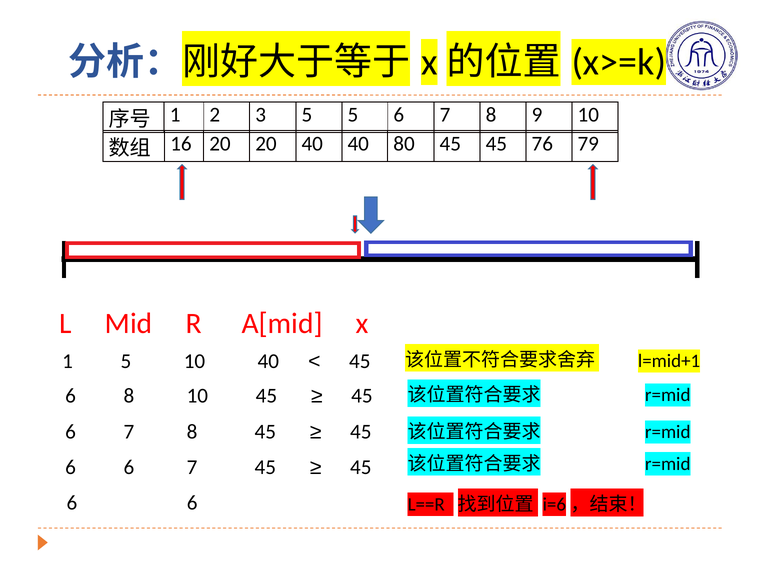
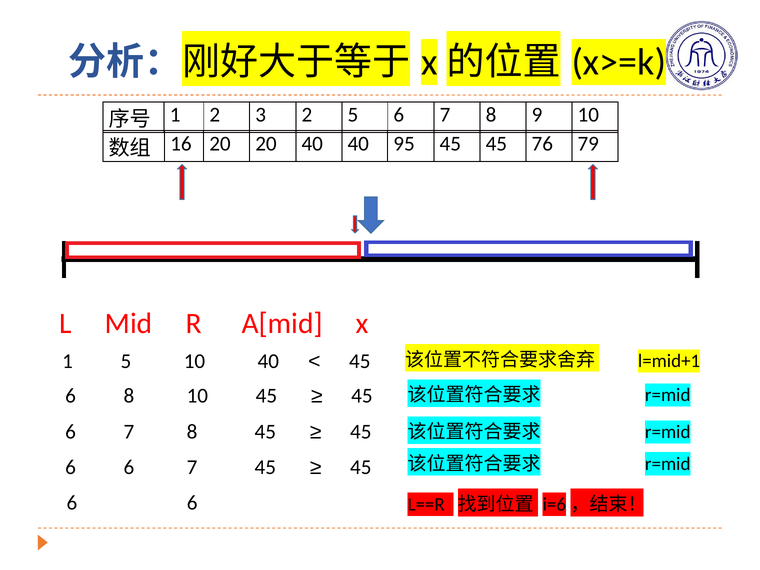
3 5: 5 -> 2
80: 80 -> 95
